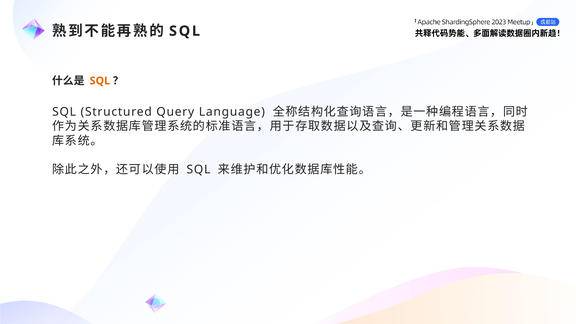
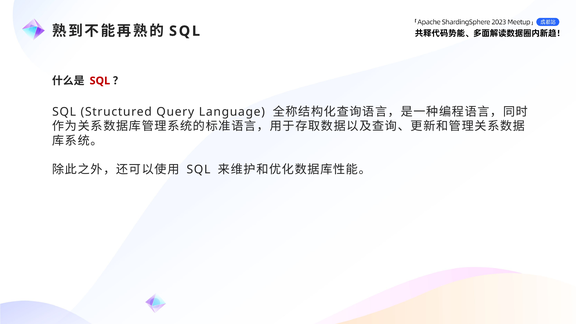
SQL at (100, 81) colour: orange -> red
